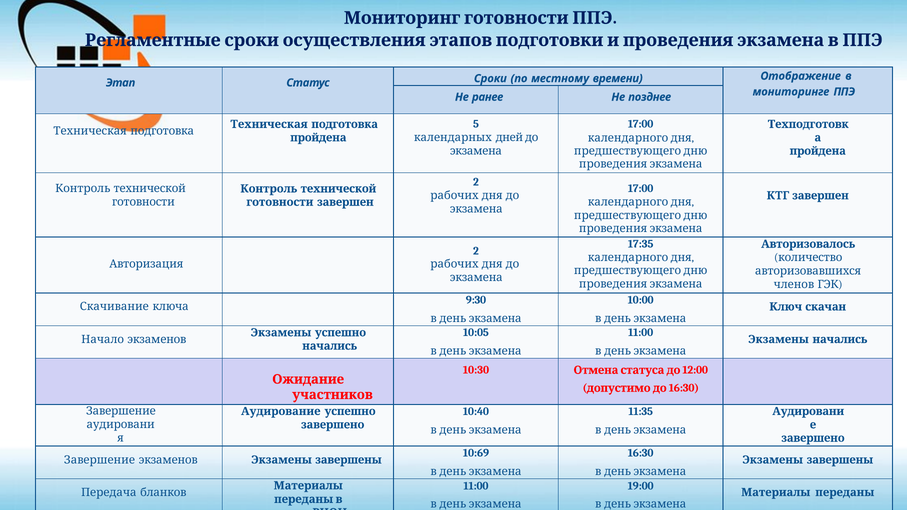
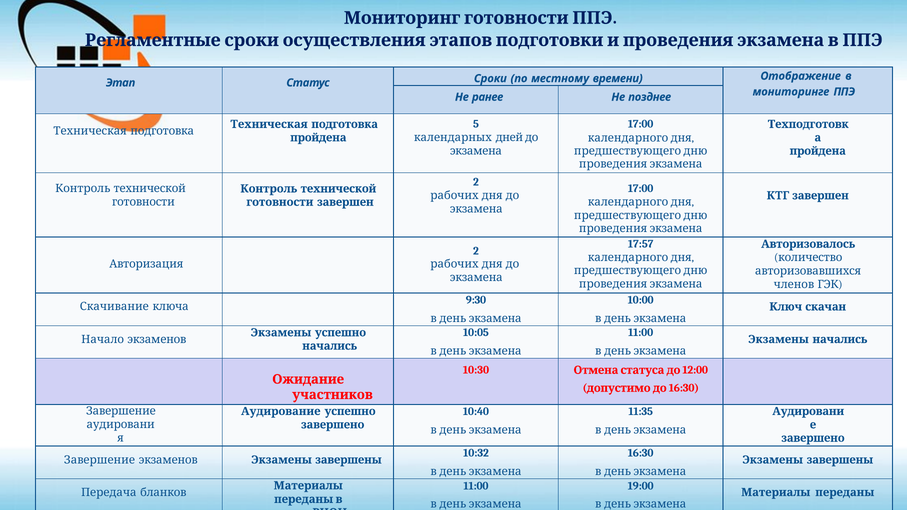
17:35: 17:35 -> 17:57
10:69: 10:69 -> 10:32
